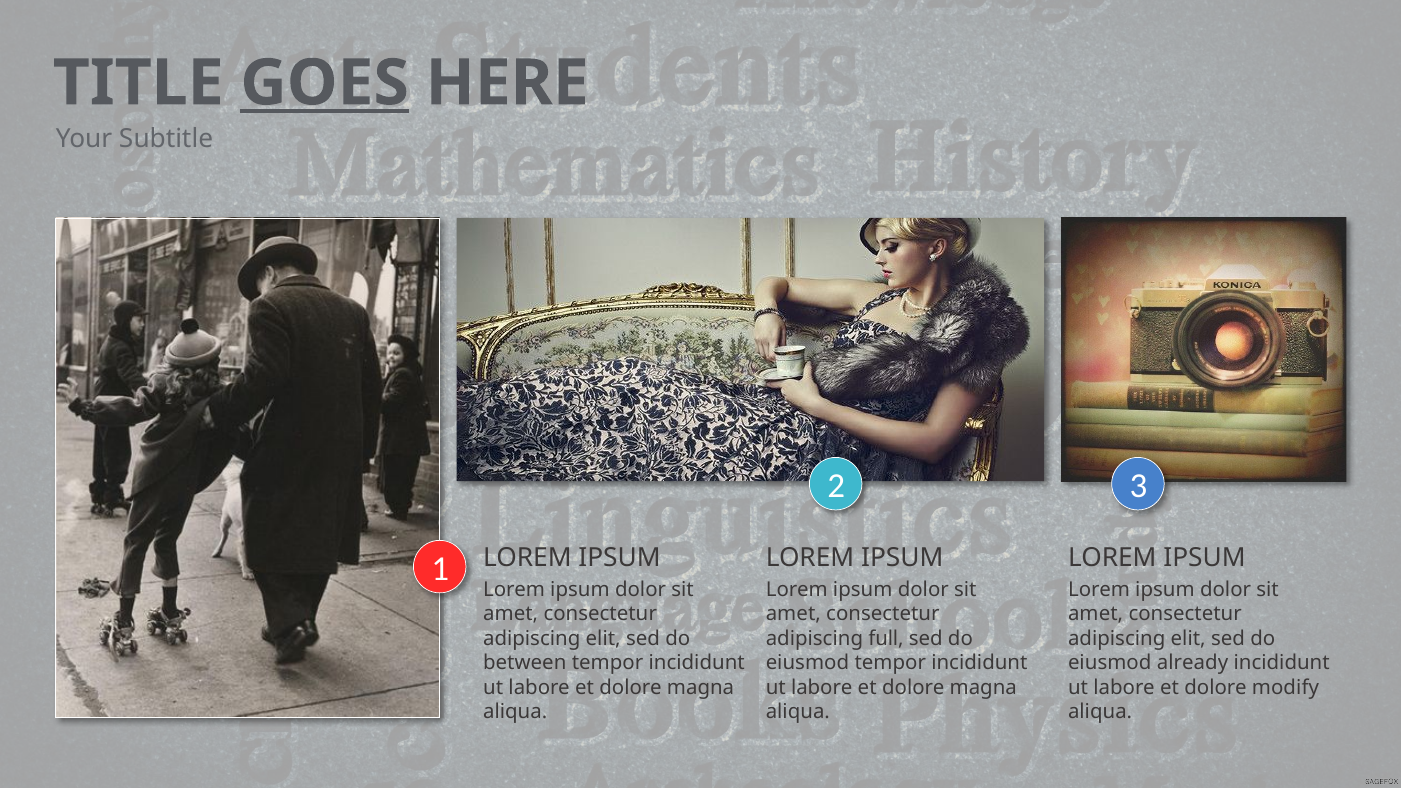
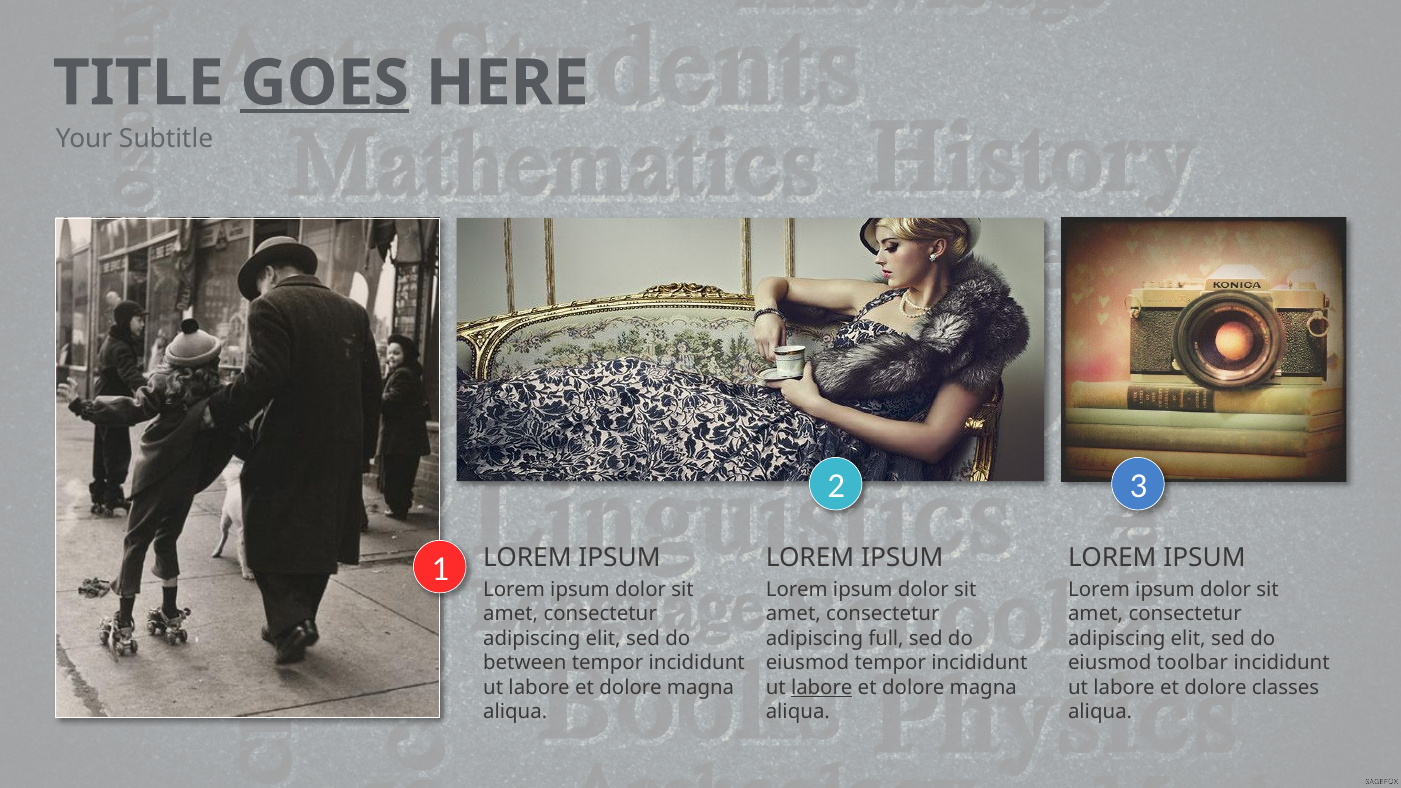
already: already -> toolbar
labore at (822, 688) underline: none -> present
modify: modify -> classes
